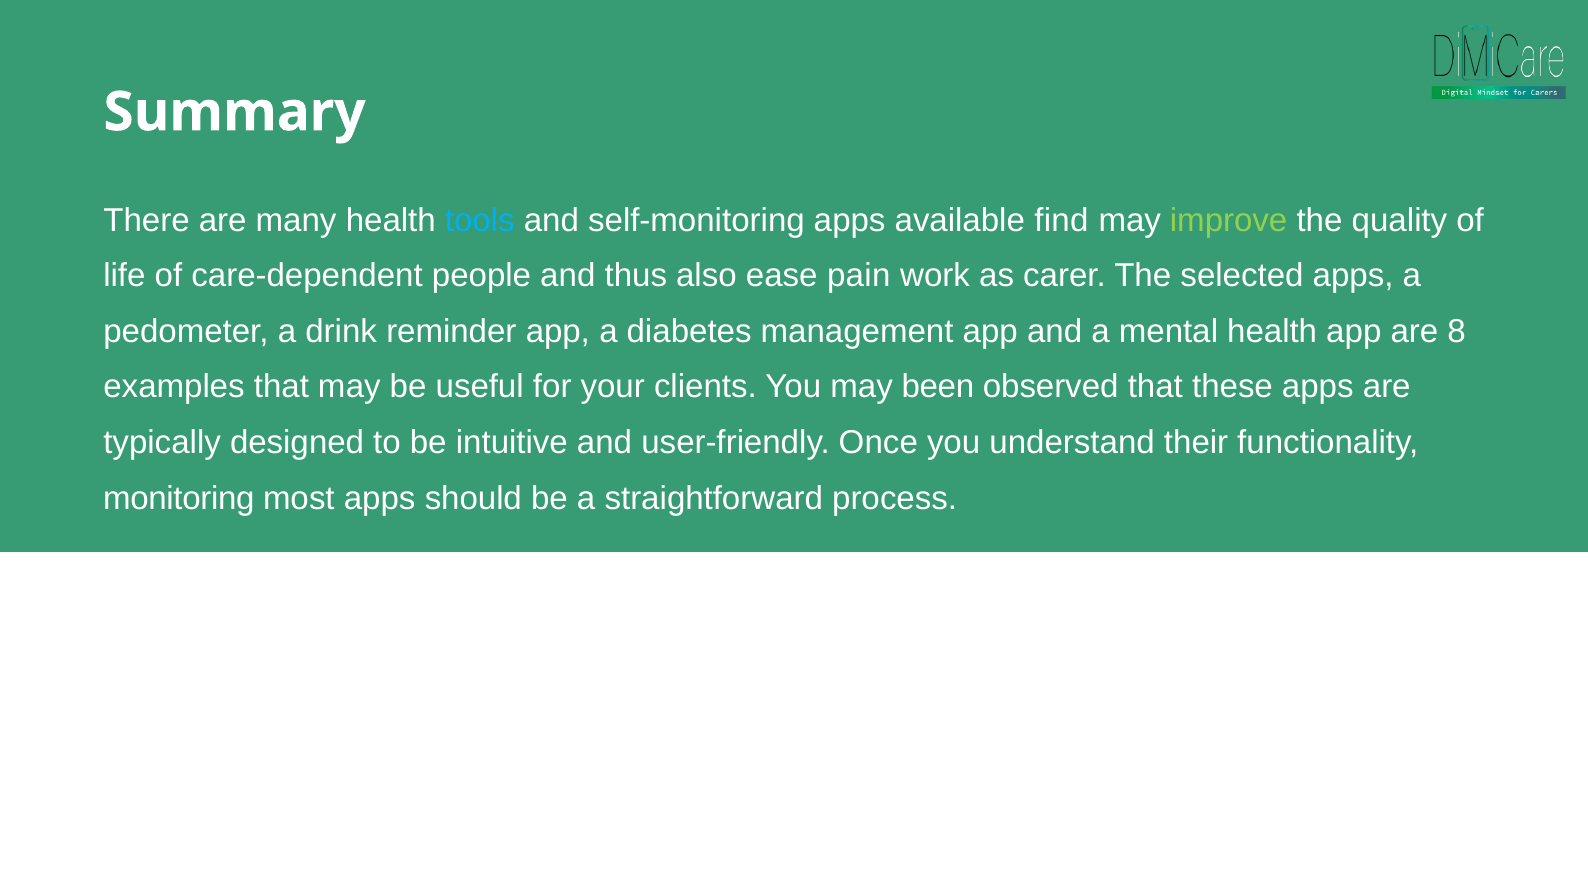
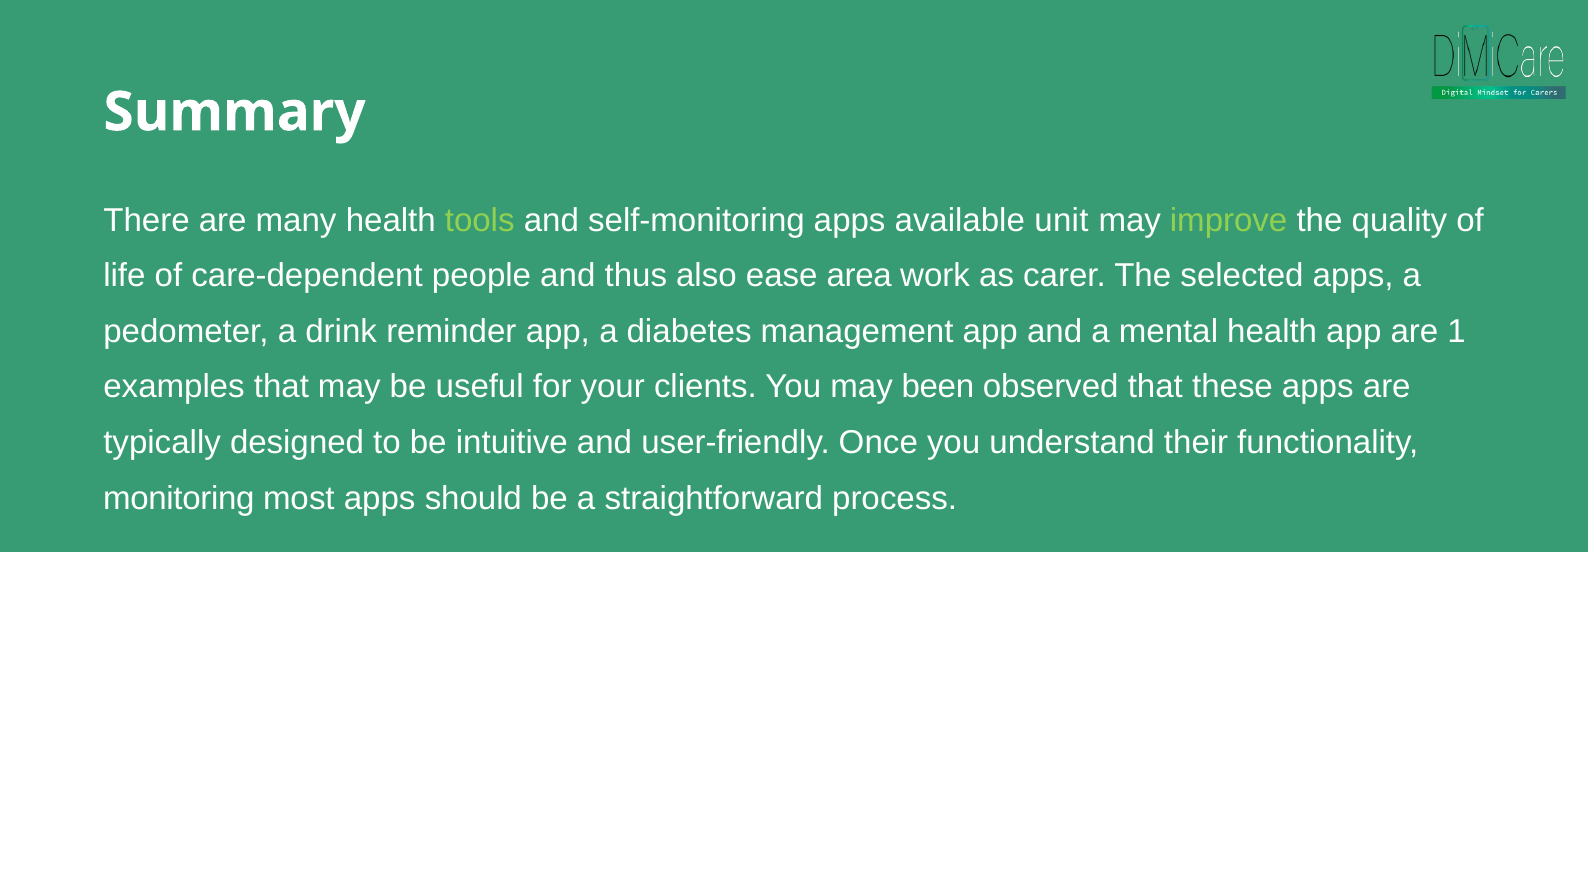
tools colour: light blue -> light green
find: find -> unit
pain: pain -> area
8: 8 -> 1
